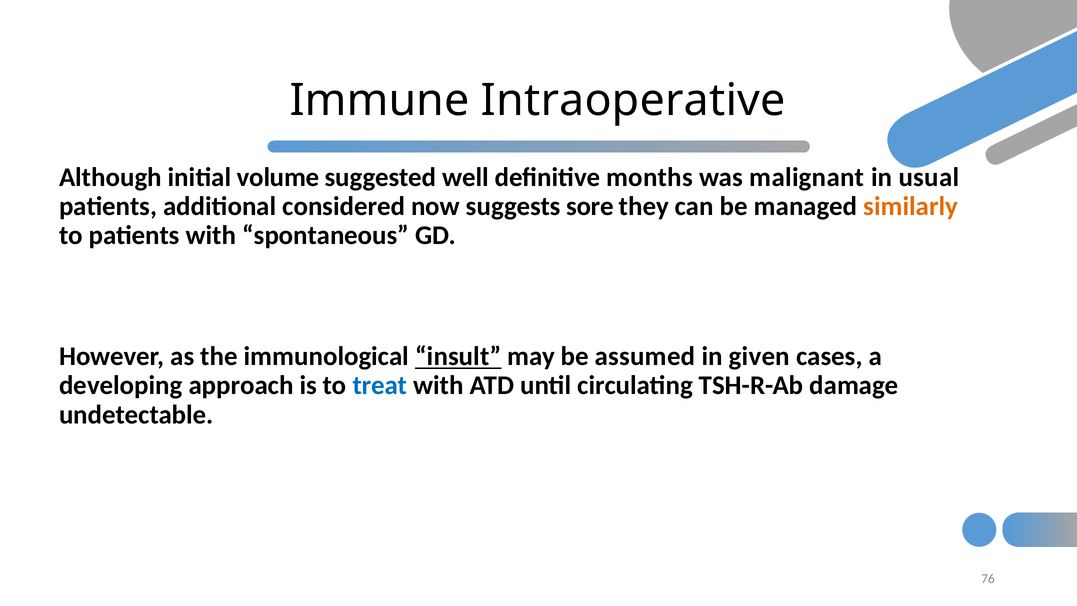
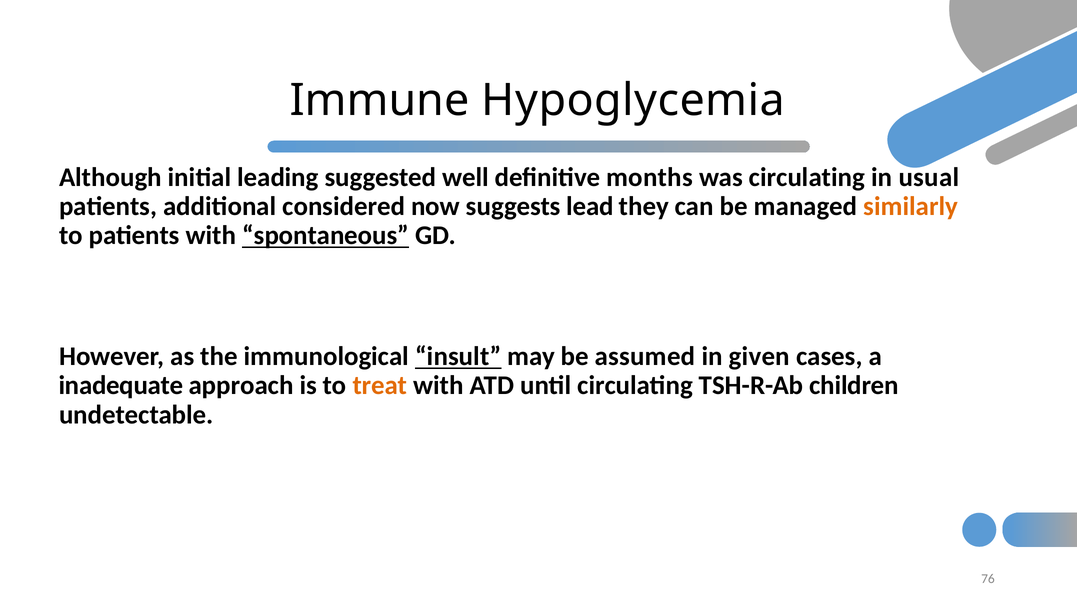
Intraoperative: Intraoperative -> Hypoglycemia
volume: volume -> leading
was malignant: malignant -> circulating
sore: sore -> lead
spontaneous underline: none -> present
developing: developing -> inadequate
treat colour: blue -> orange
damage: damage -> children
